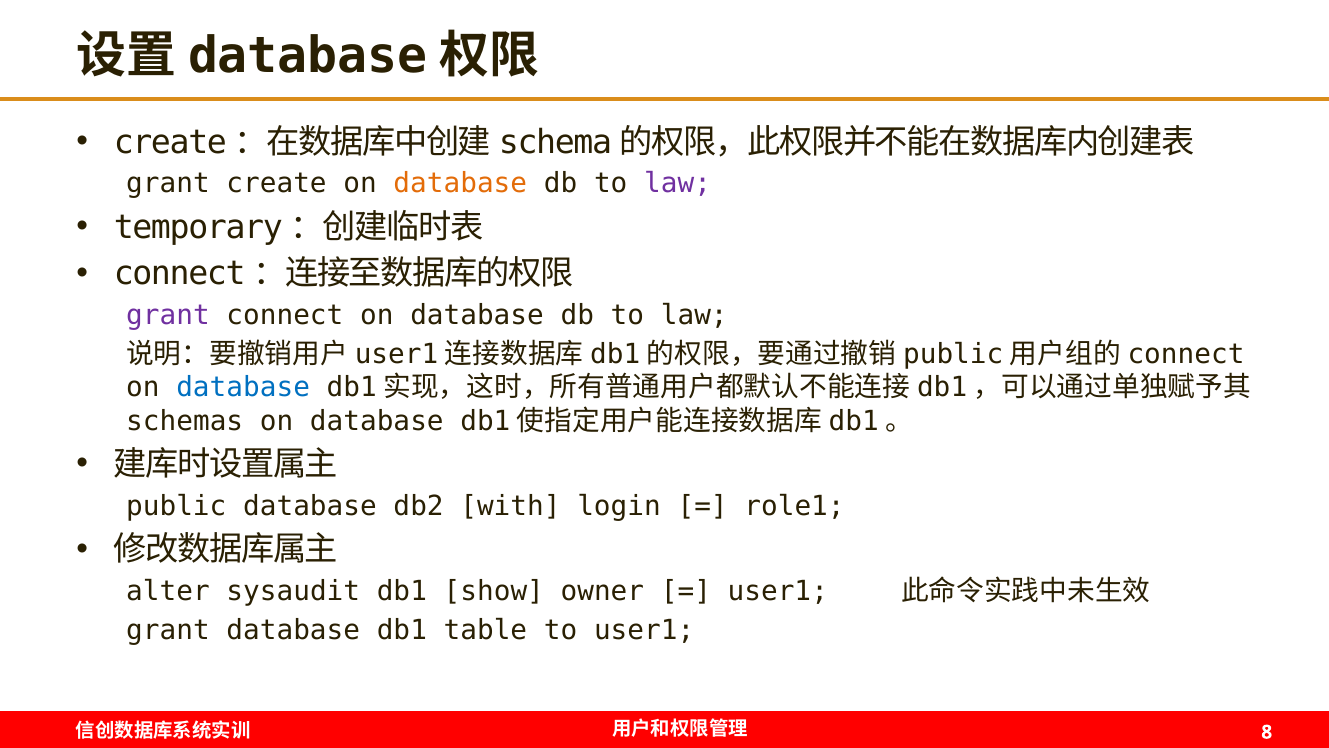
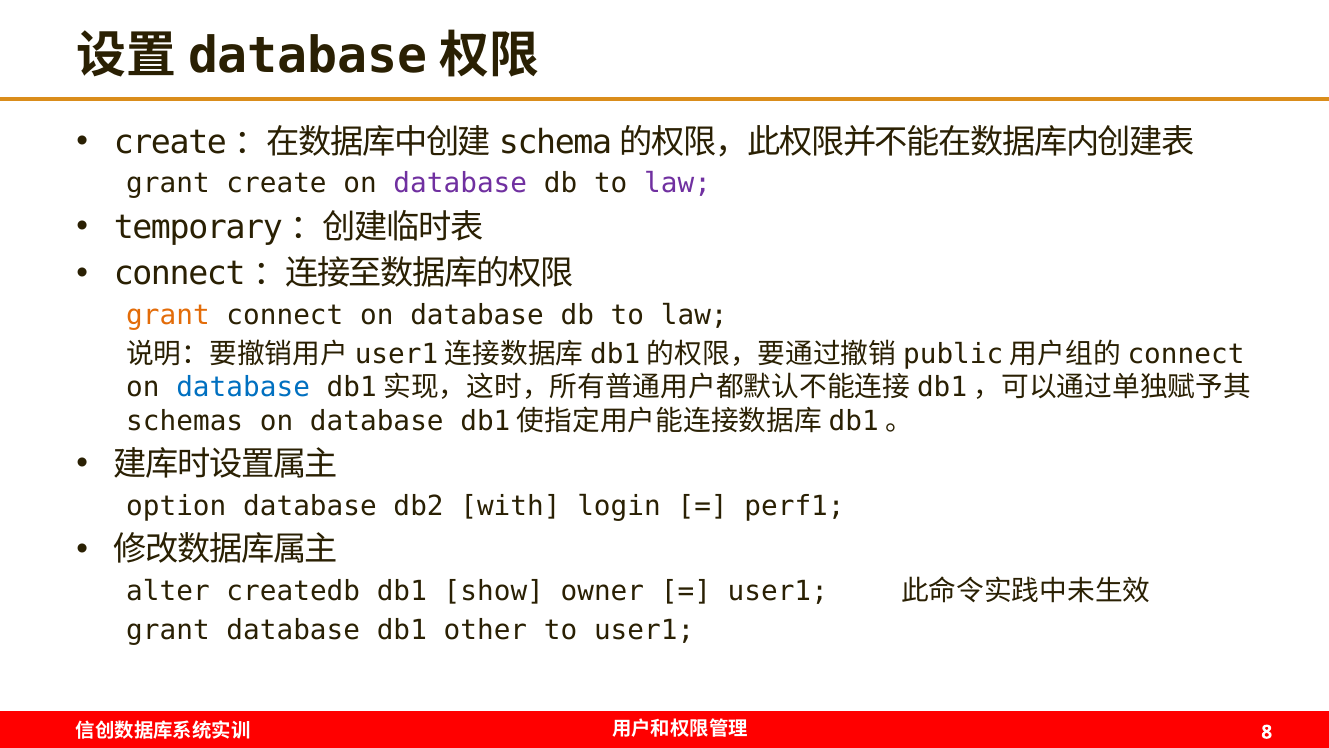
database at (460, 184) colour: orange -> purple
grant at (168, 315) colour: purple -> orange
public: public -> option
role1: role1 -> perf1
sysaudit: sysaudit -> createdb
table: table -> other
